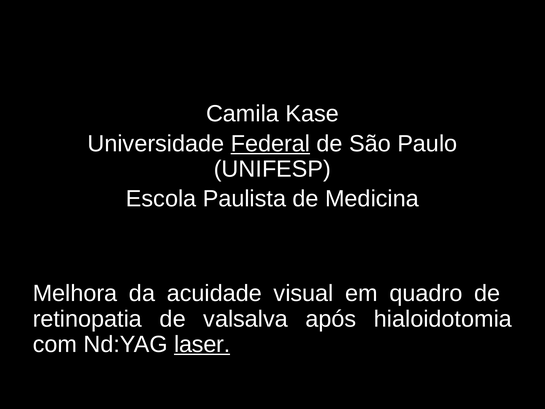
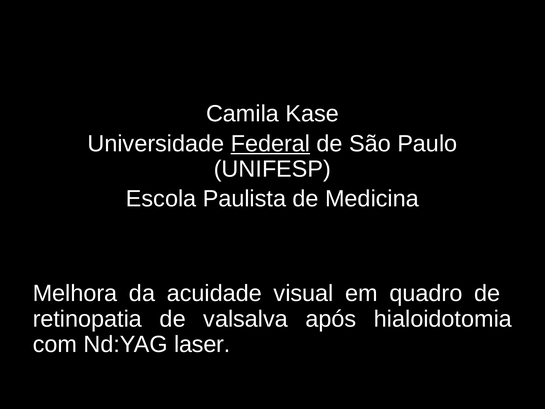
laser underline: present -> none
